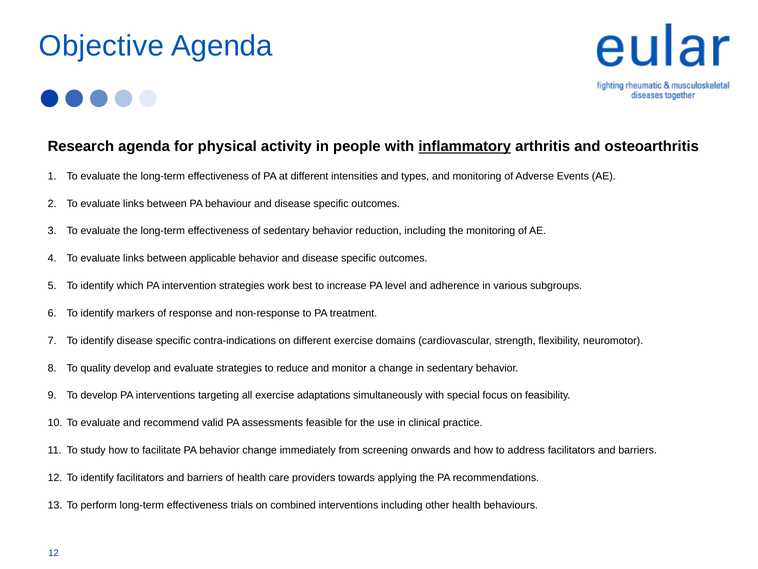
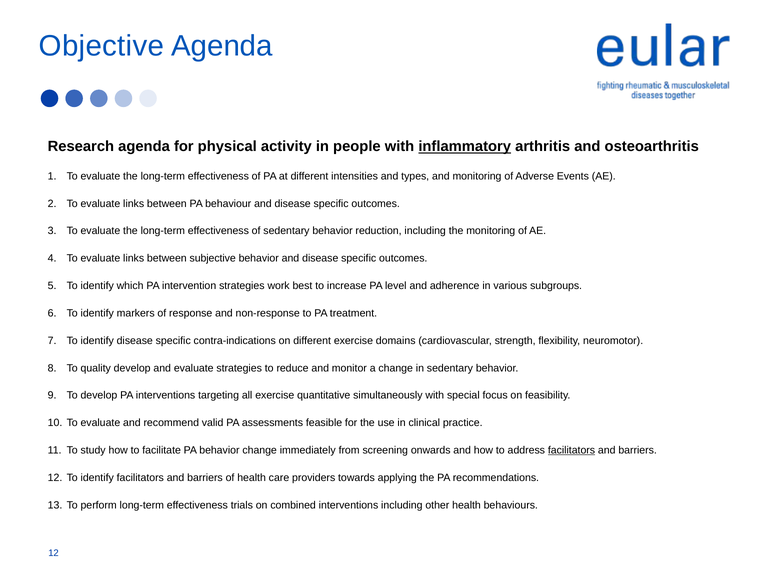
applicable: applicable -> subjective
adaptations: adaptations -> quantitative
facilitators at (572, 450) underline: none -> present
